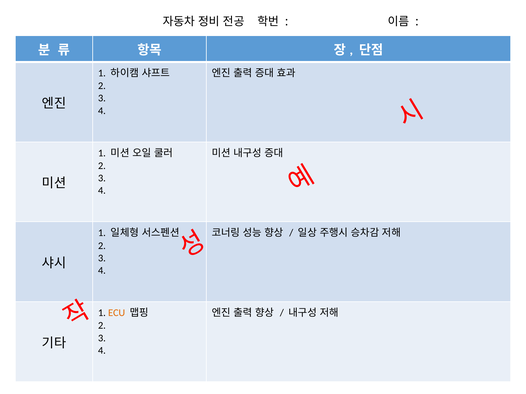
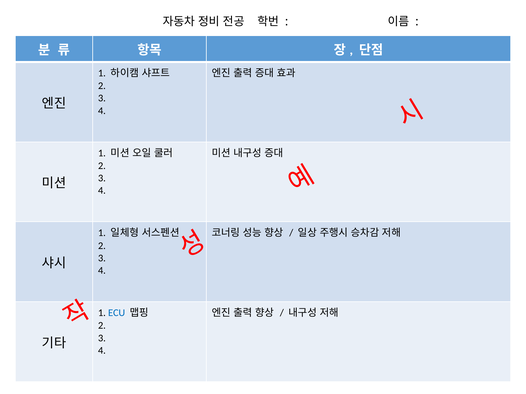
ECU colour: orange -> blue
